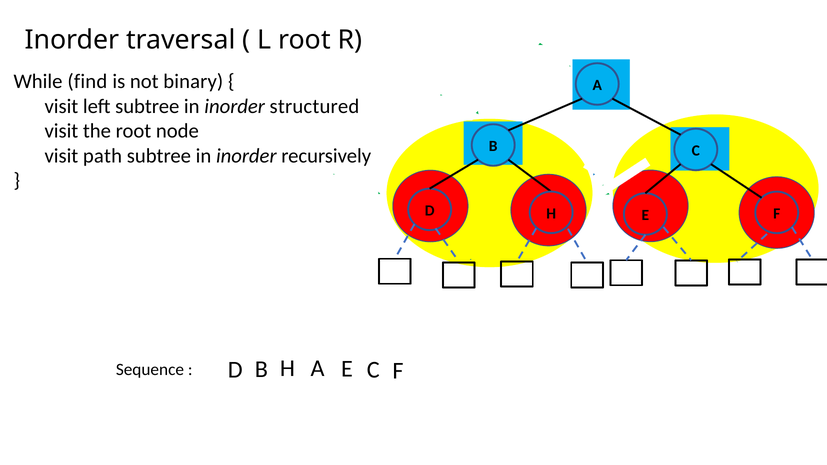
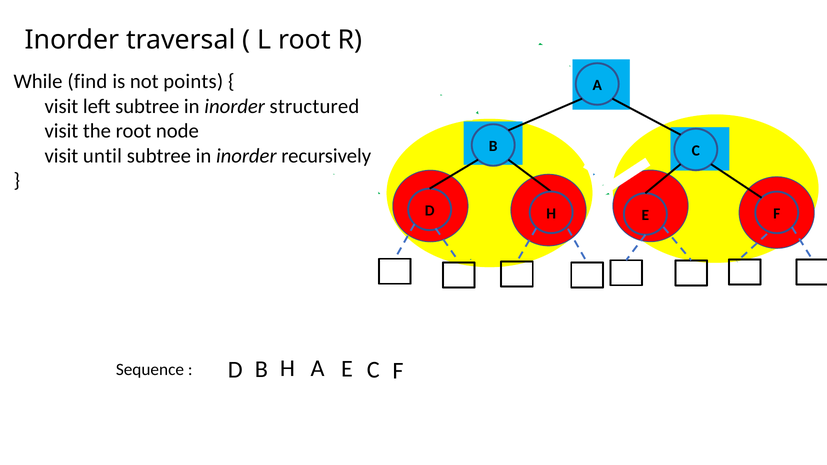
binary: binary -> points
path: path -> until
